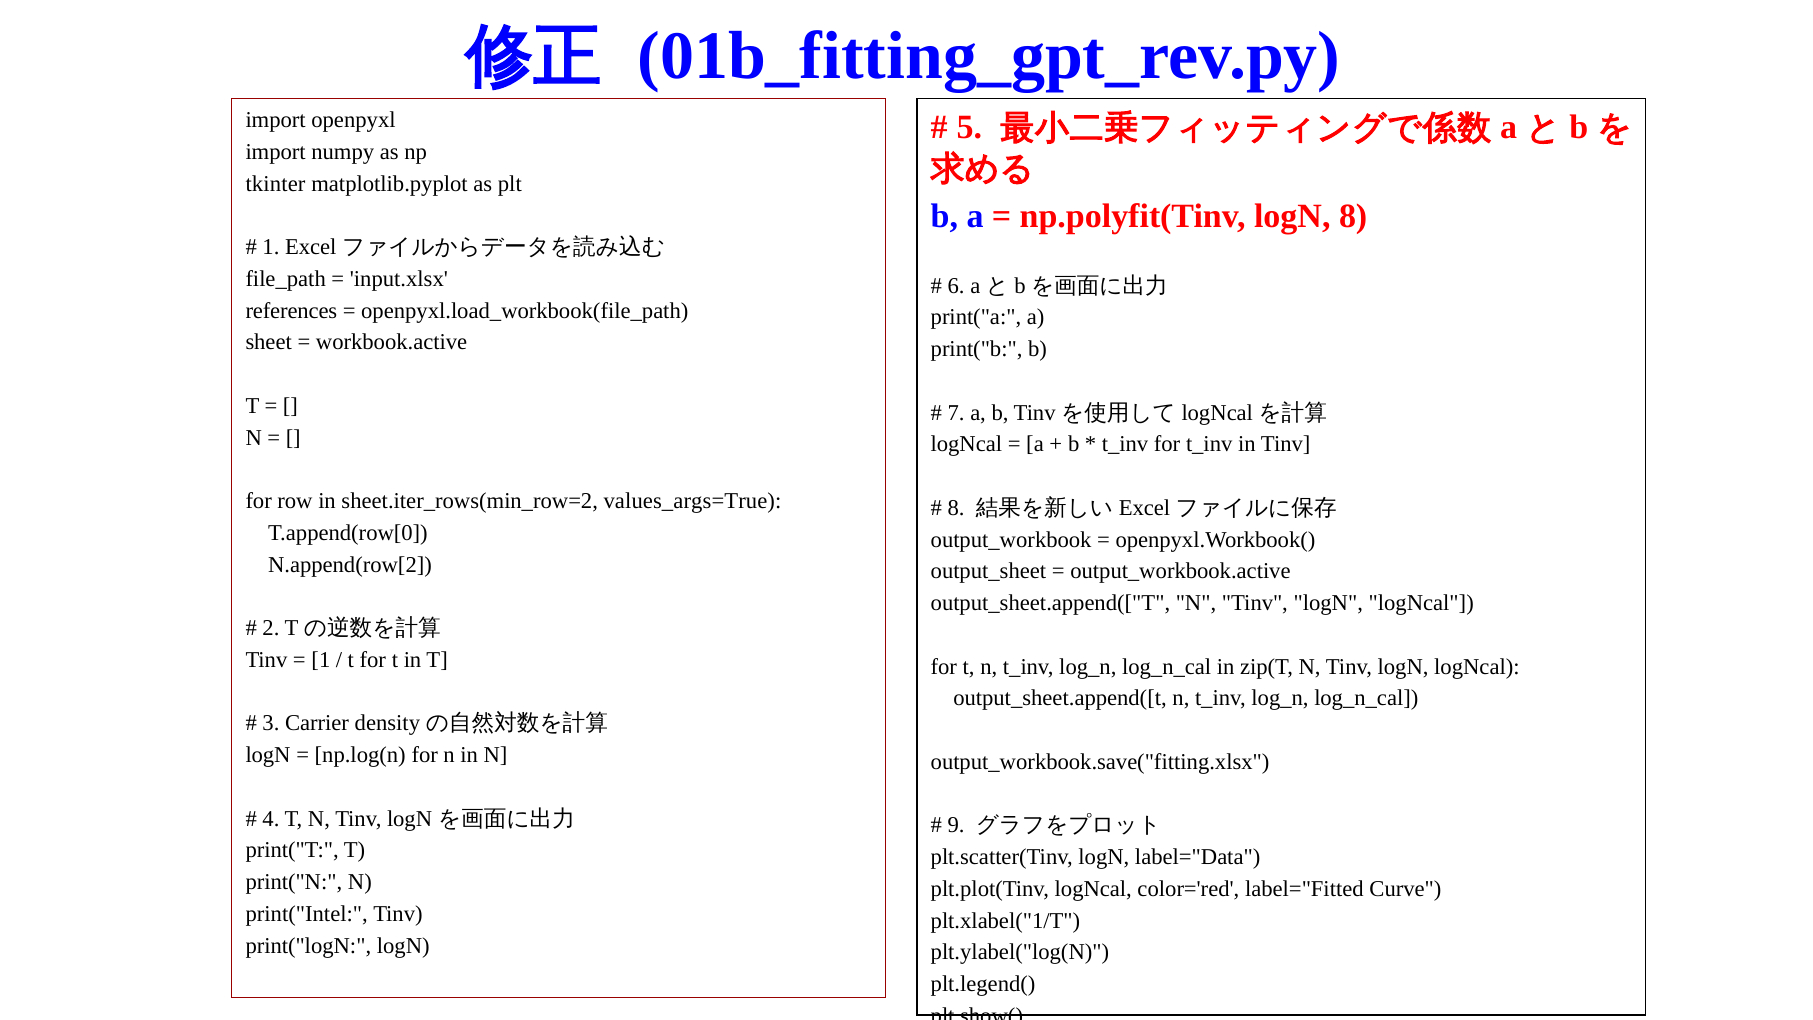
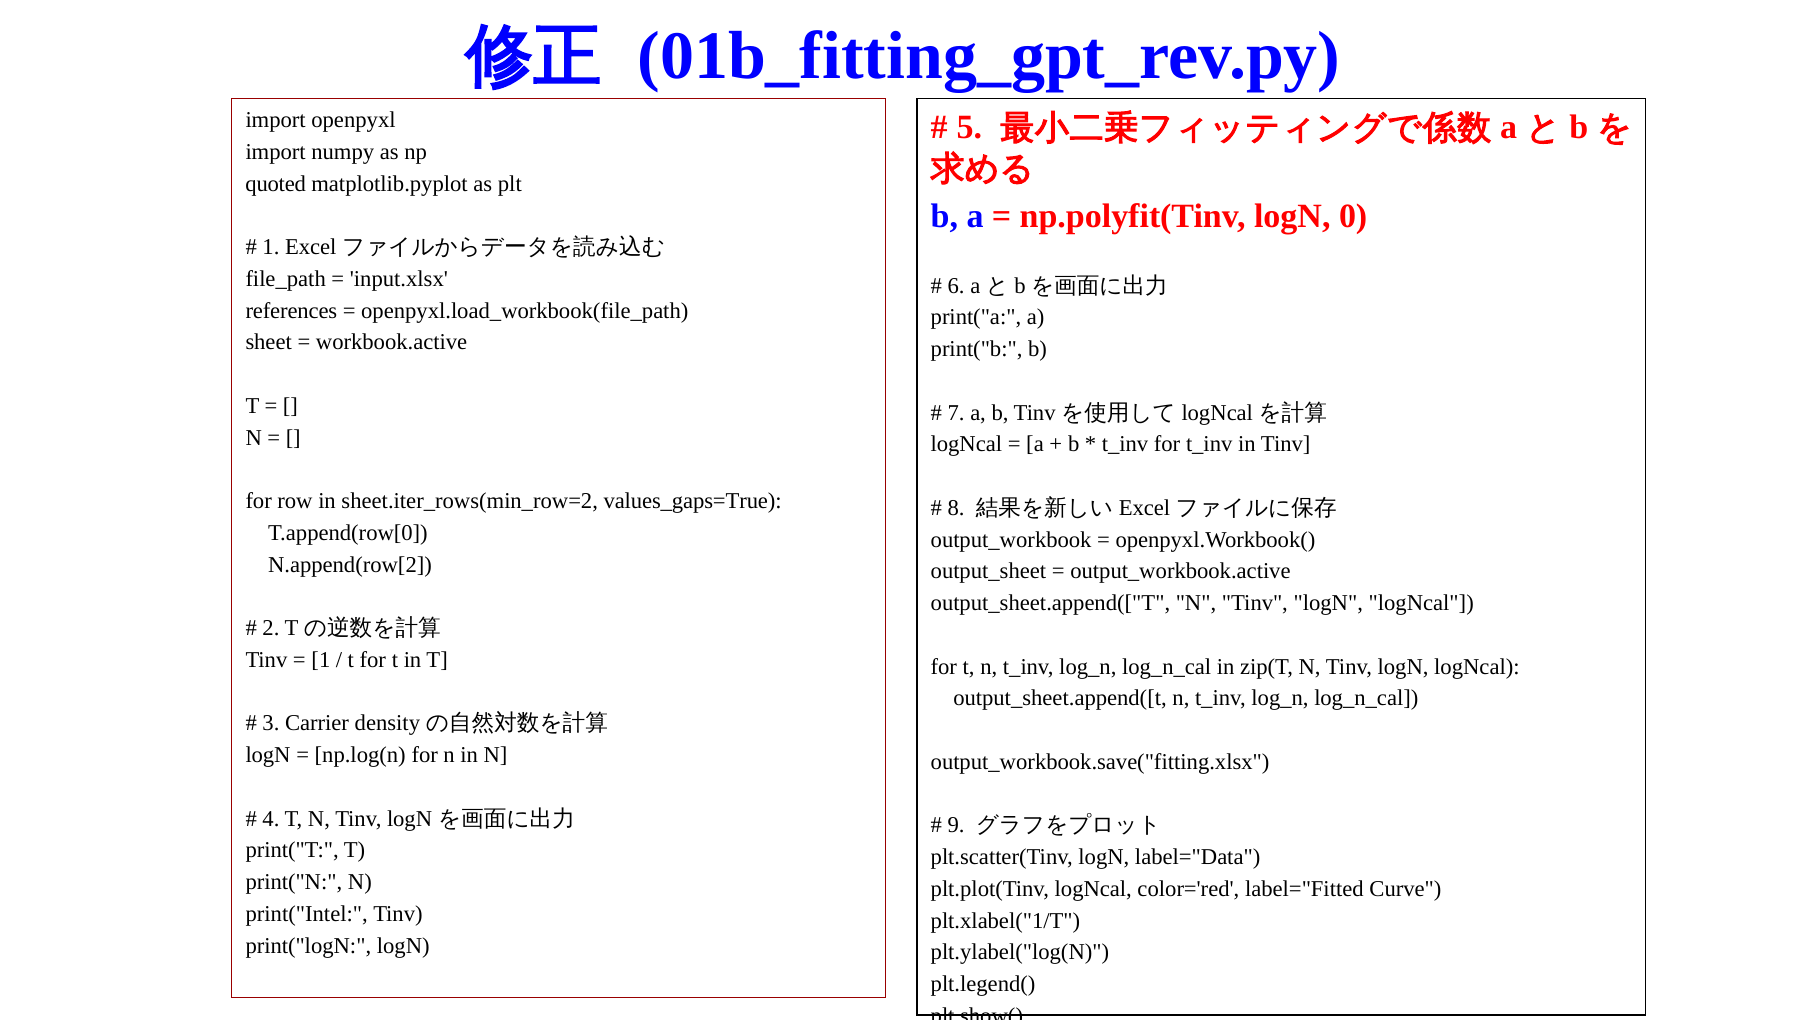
tkinter: tkinter -> quoted
logN 8: 8 -> 0
values_args=True: values_args=True -> values_gaps=True
